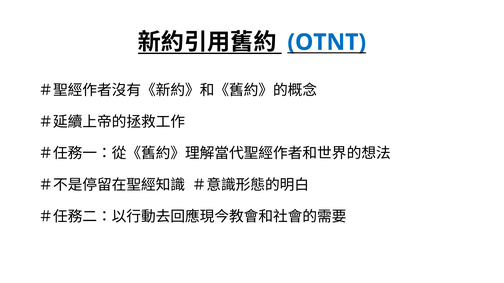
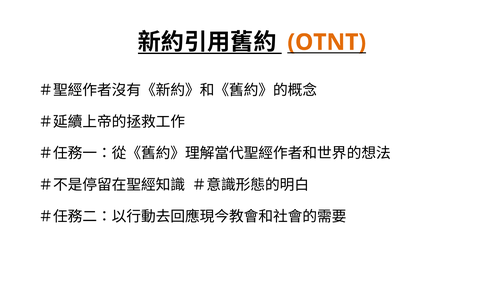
OTNT colour: blue -> orange
